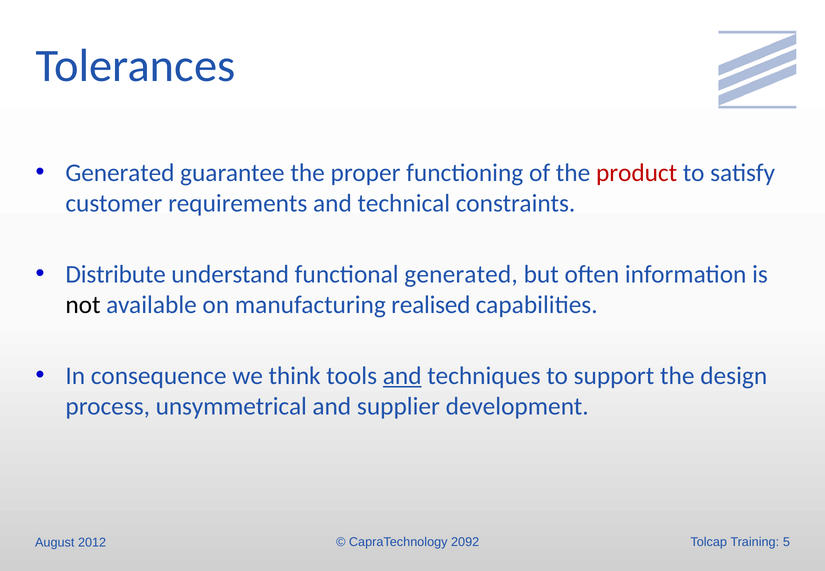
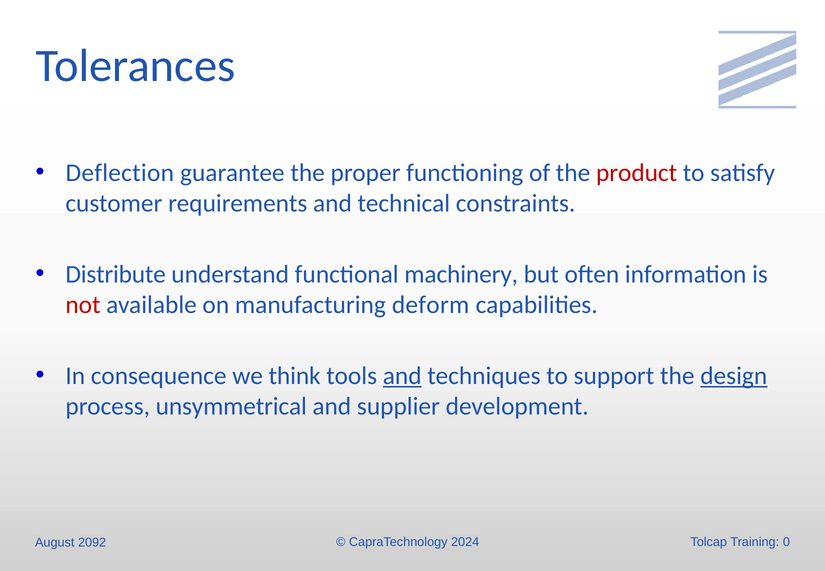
Generated at (120, 173): Generated -> Deflection
functional generated: generated -> machinery
not colour: black -> red
realised: realised -> deform
design underline: none -> present
2012: 2012 -> 2092
2092: 2092 -> 2024
5: 5 -> 0
